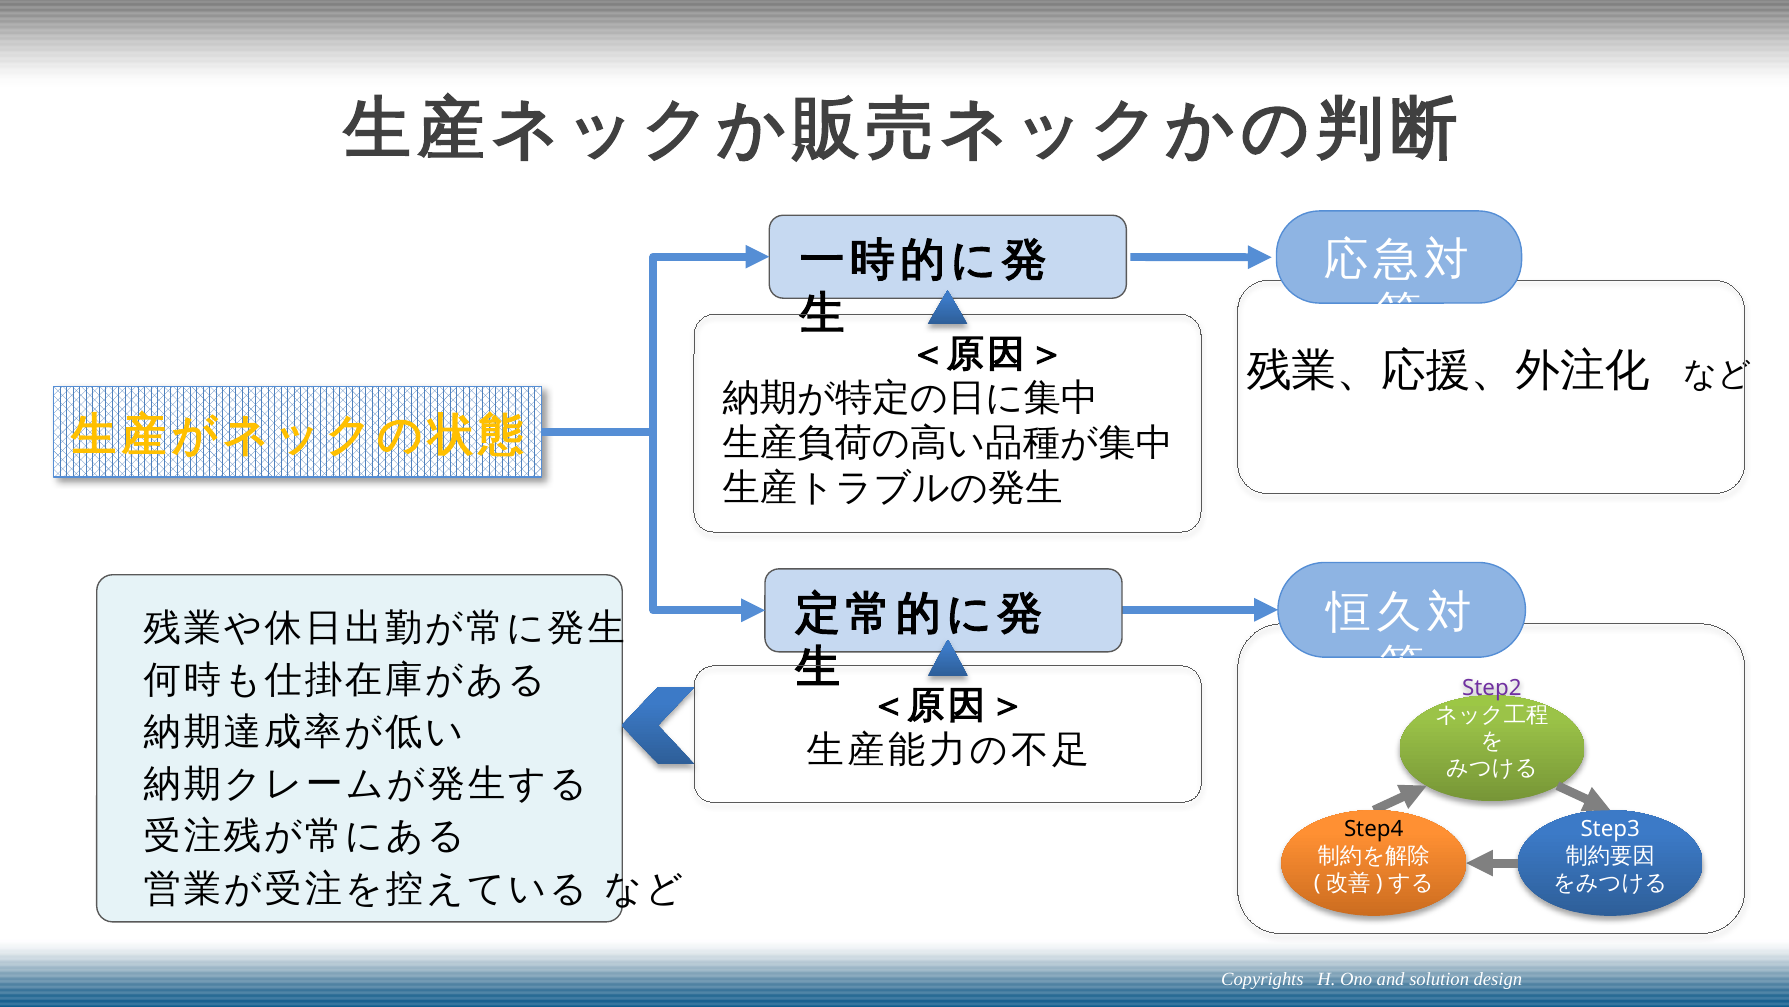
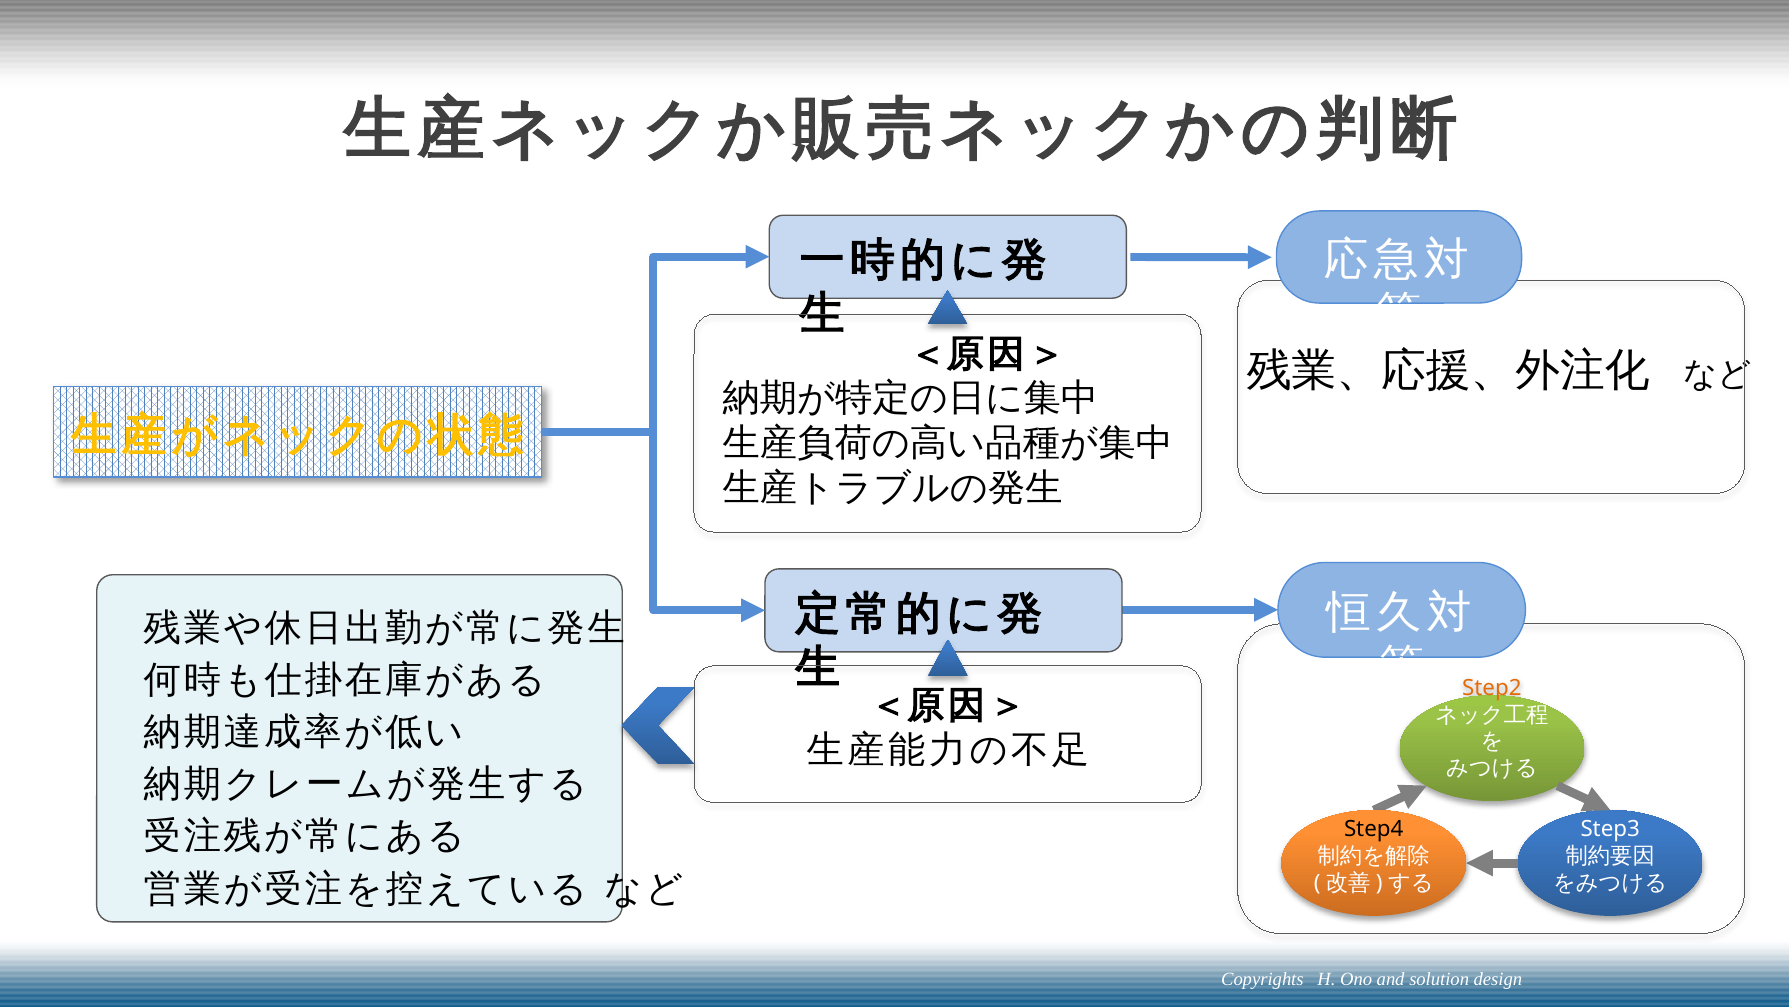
Step2 colour: purple -> orange
